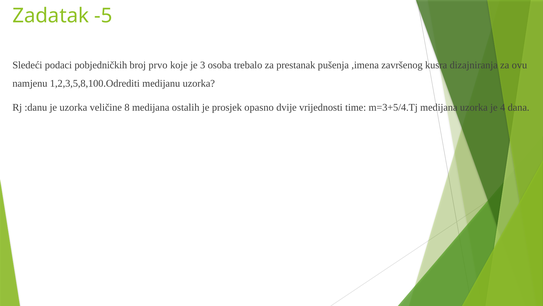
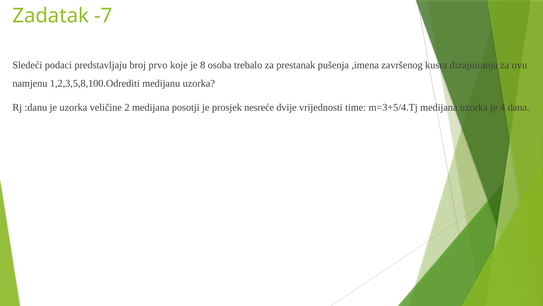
-5: -5 -> -7
pobjedničkih: pobjedničkih -> predstavljaju
3: 3 -> 8
8: 8 -> 2
ostalih: ostalih -> posotji
opasno: opasno -> nesreće
